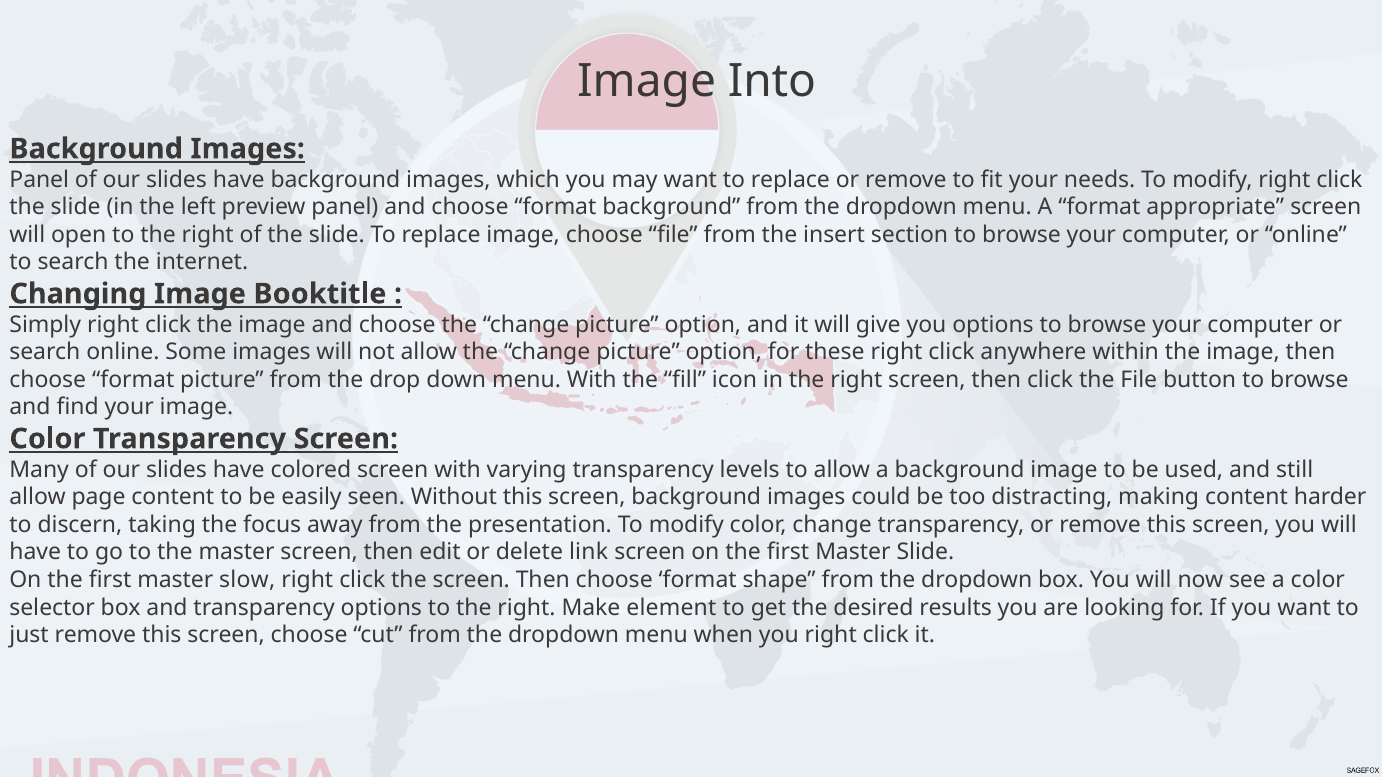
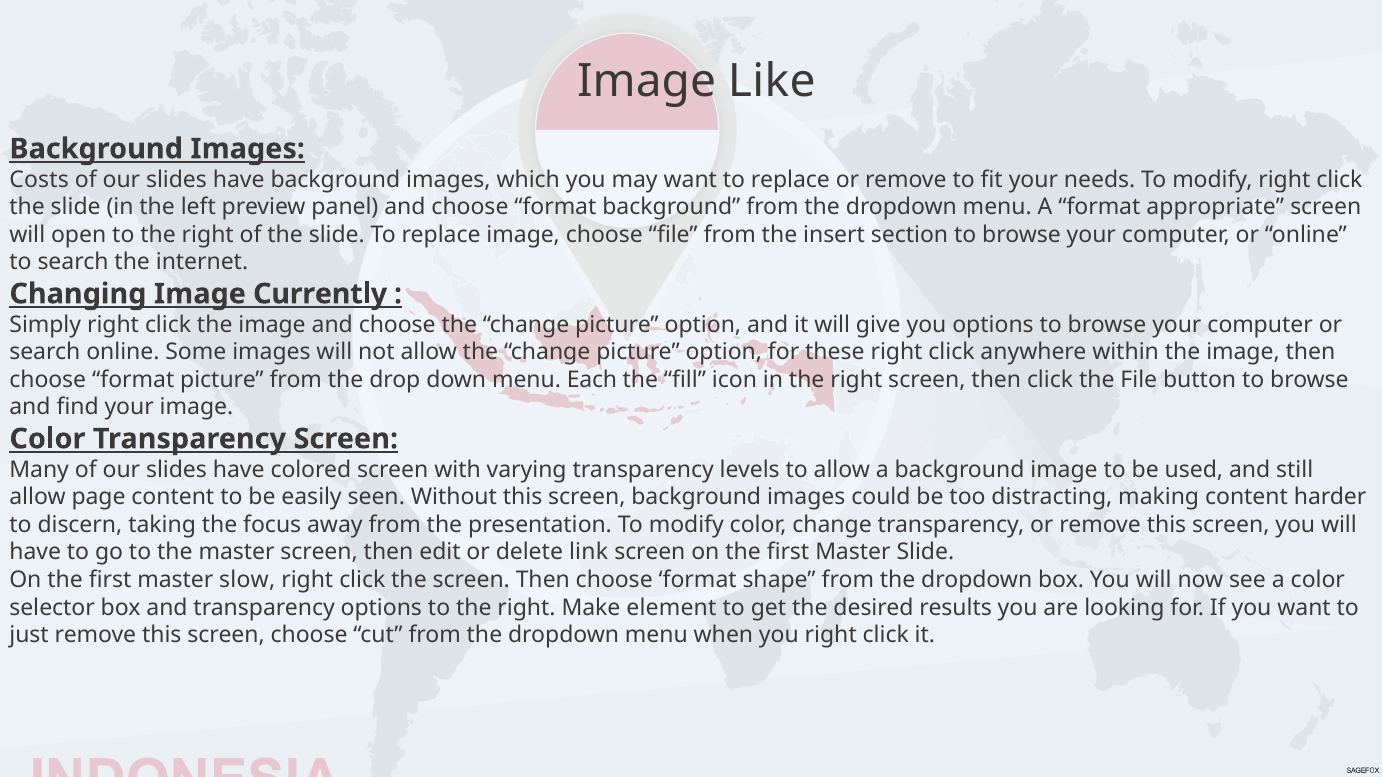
Into: Into -> Like
Panel at (39, 180): Panel -> Costs
Booktitle: Booktitle -> Currently
menu With: With -> Each
